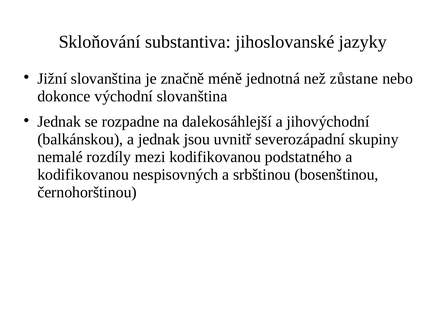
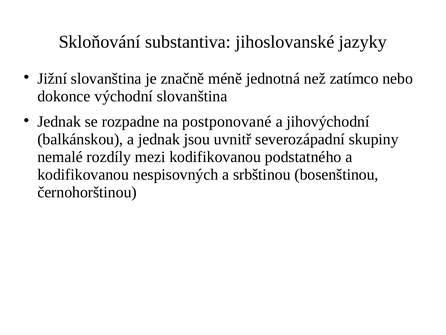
zůstane: zůstane -> zatímco
dalekosáhlejší: dalekosáhlejší -> postponované
